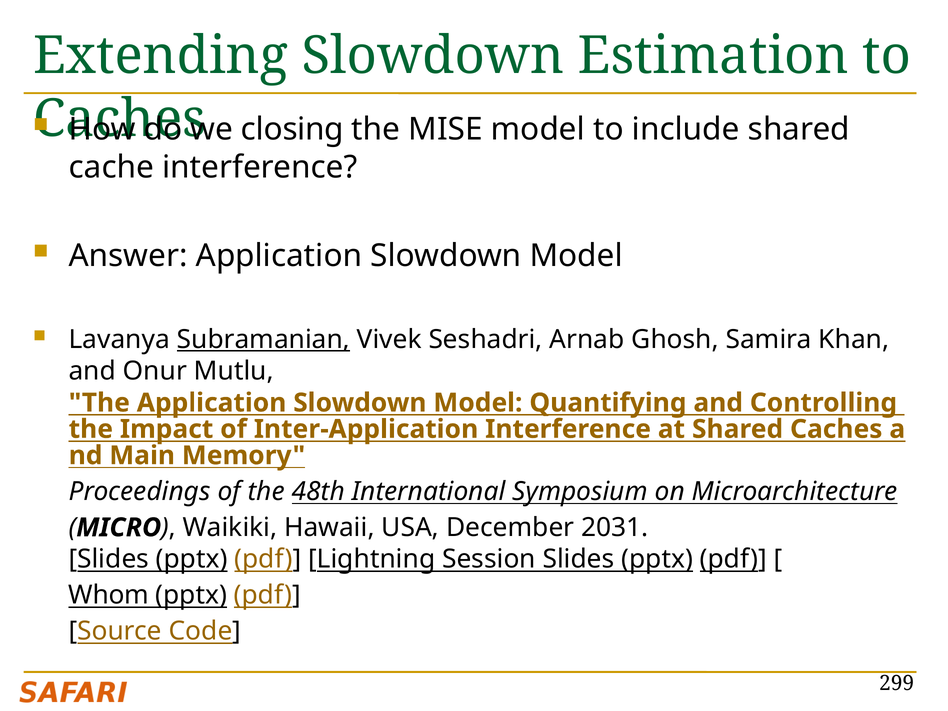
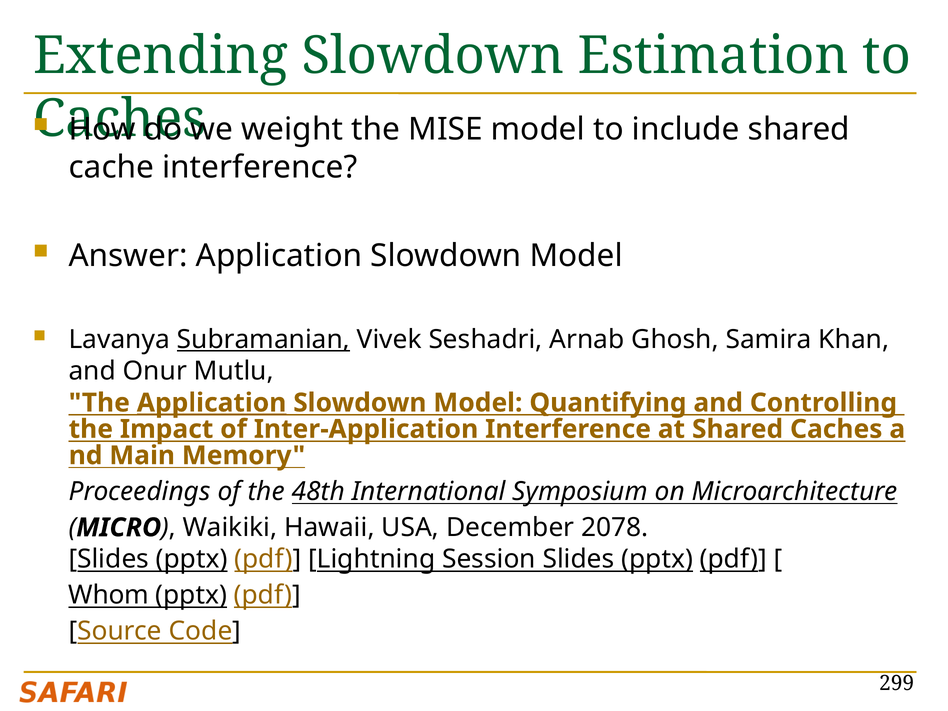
closing: closing -> weight
Application at (212, 403) underline: none -> present
2031: 2031 -> 2078
